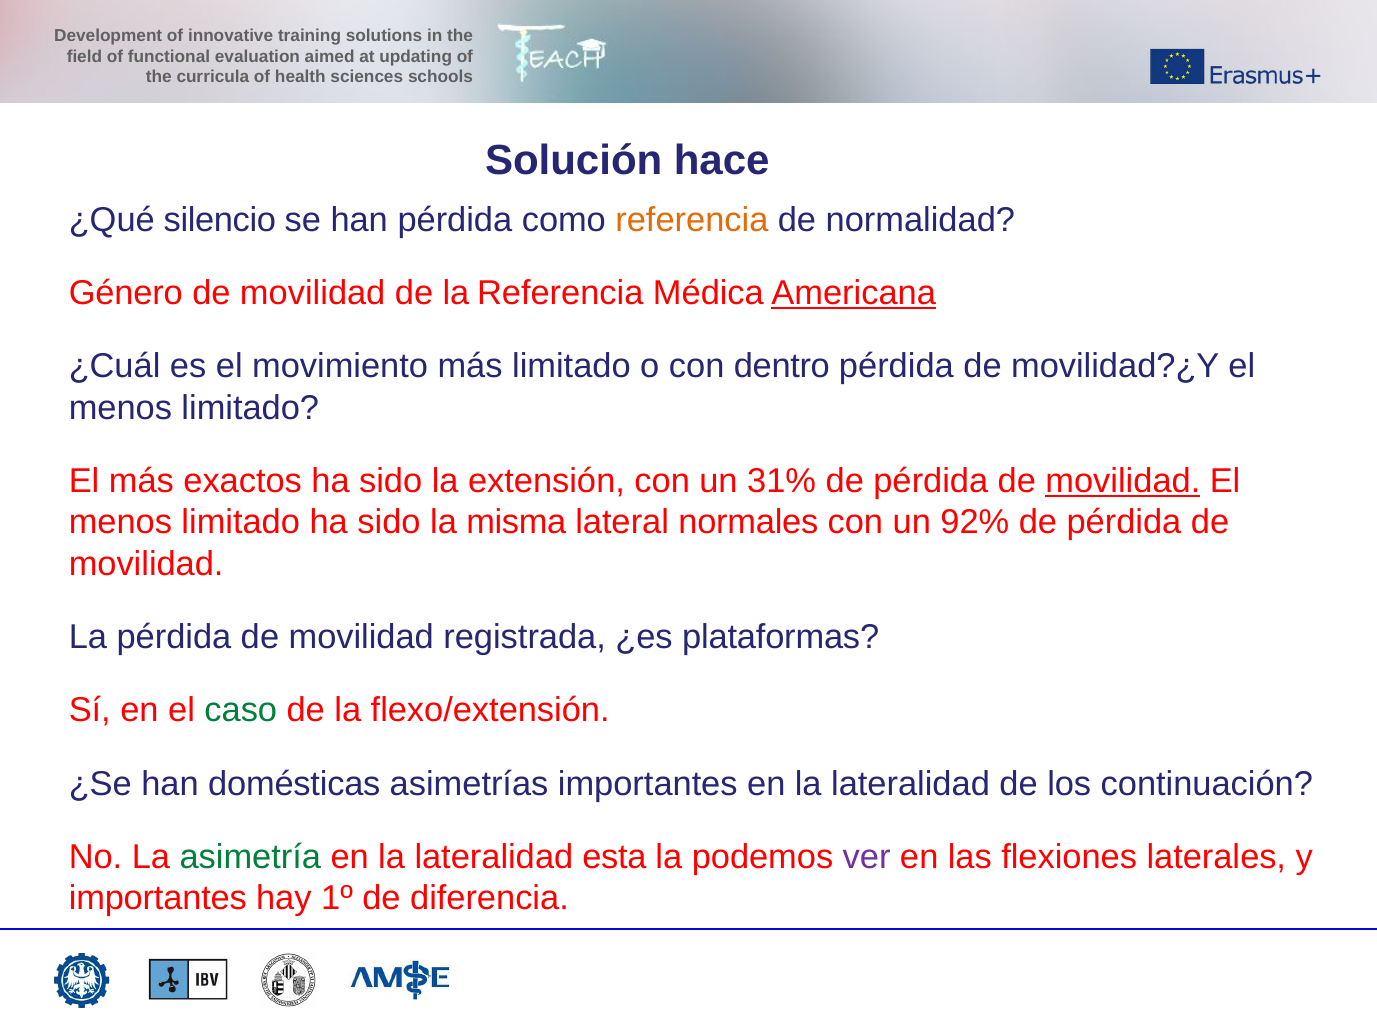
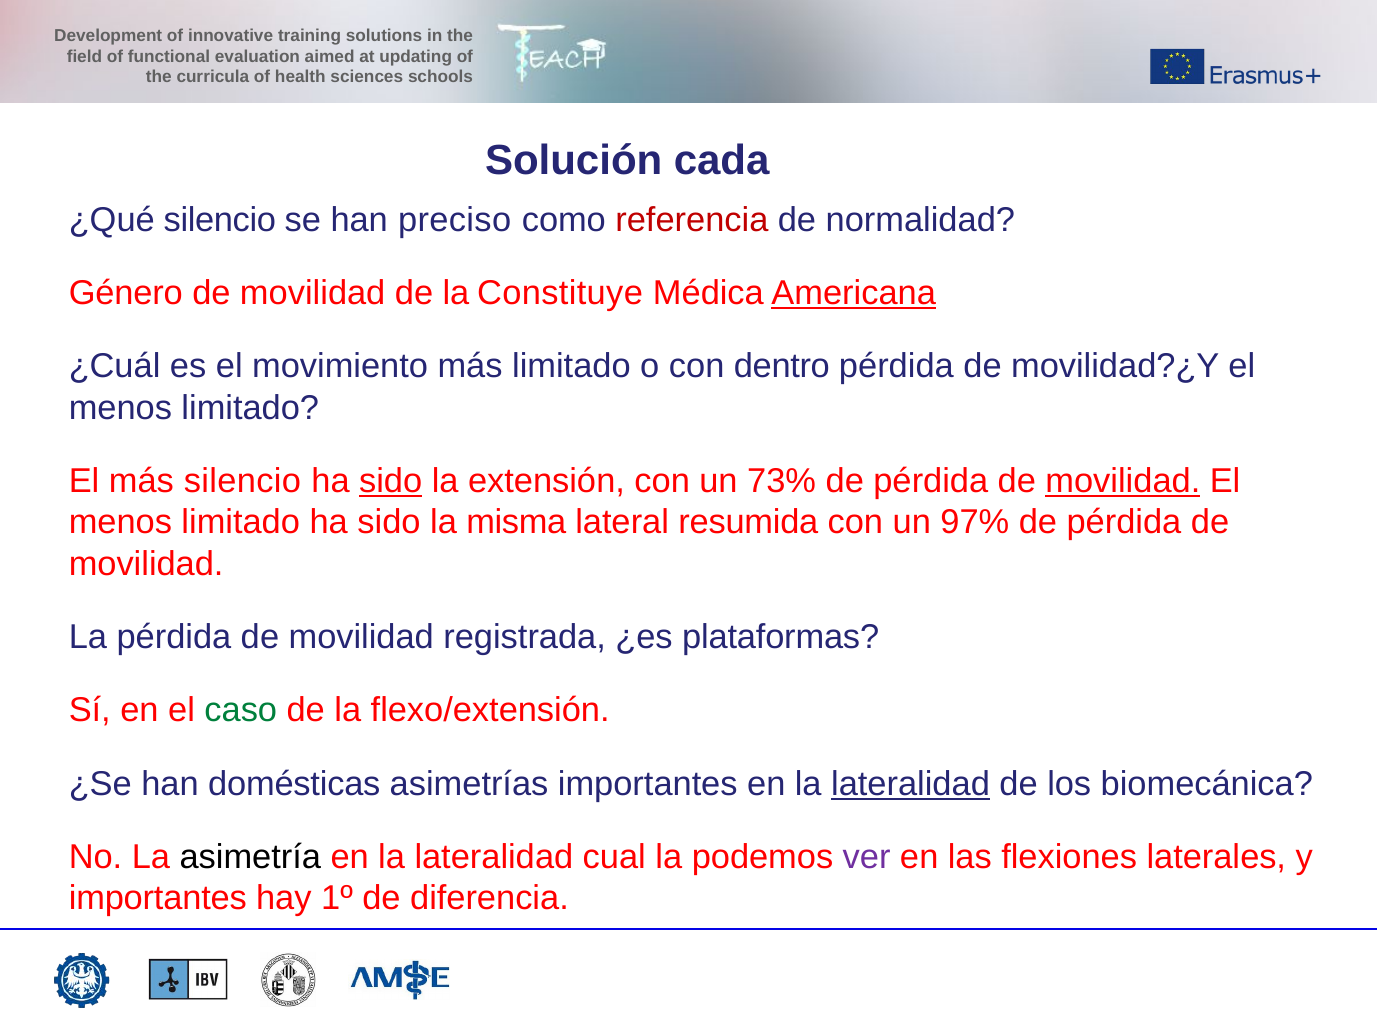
hace: hace -> cada
han pérdida: pérdida -> preciso
referencia at (692, 220) colour: orange -> red
la Referencia: Referencia -> Constituye
más exactos: exactos -> silencio
sido at (391, 481) underline: none -> present
31%: 31% -> 73%
normales: normales -> resumida
92%: 92% -> 97%
lateralidad at (911, 784) underline: none -> present
continuación: continuación -> biomecánica
asimetría colour: green -> black
esta: esta -> cual
